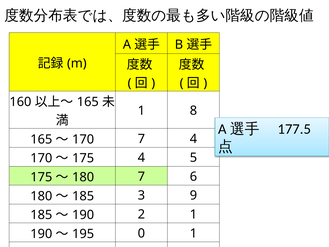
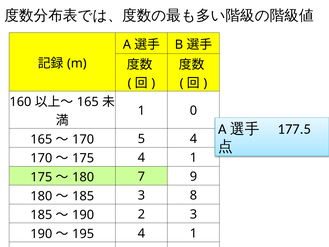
1 8: 8 -> 0
7 at (141, 139): 7 -> 5
5 at (193, 158): 5 -> 1
6: 6 -> 9
9: 9 -> 8
2 1: 1 -> 3
0 at (141, 233): 0 -> 4
